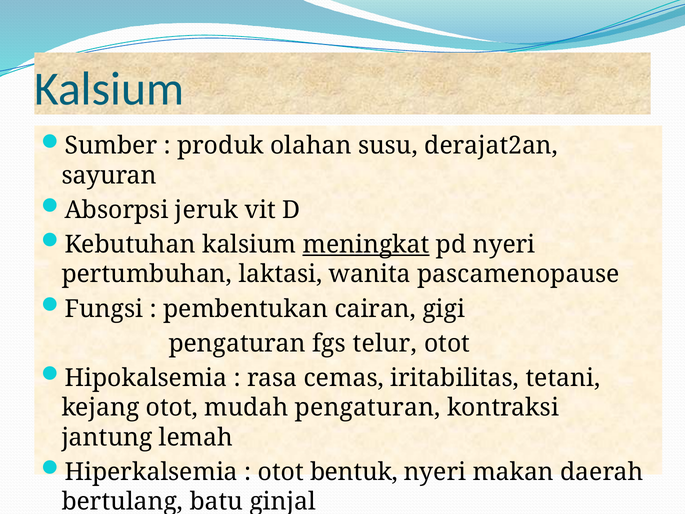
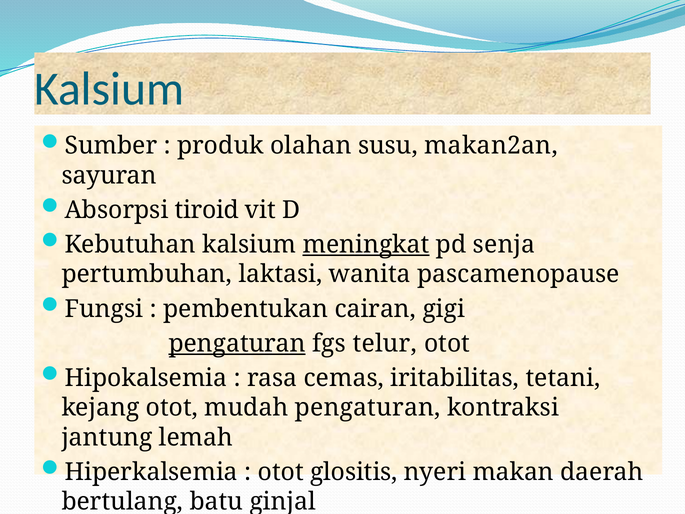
derajat2an: derajat2an -> makan2an
jeruk: jeruk -> tiroid
pd nyeri: nyeri -> senja
pengaturan at (237, 343) underline: none -> present
bentuk: bentuk -> glositis
